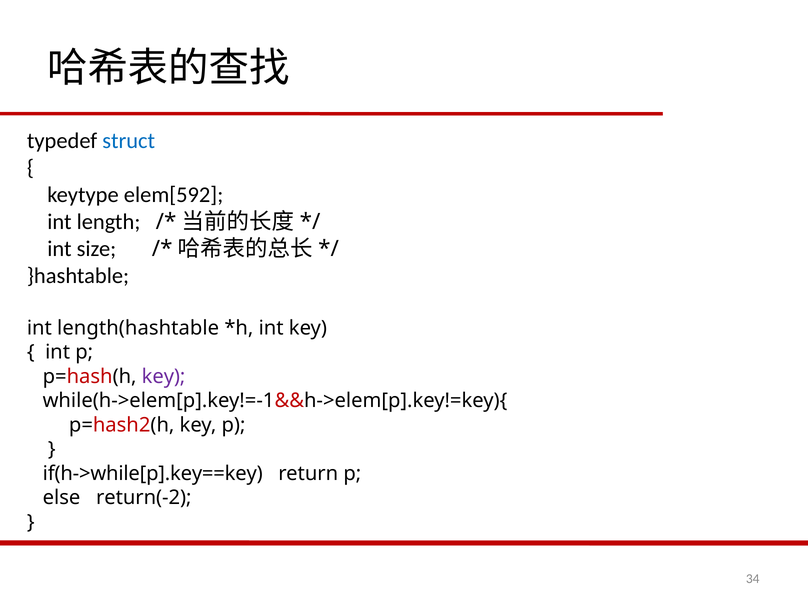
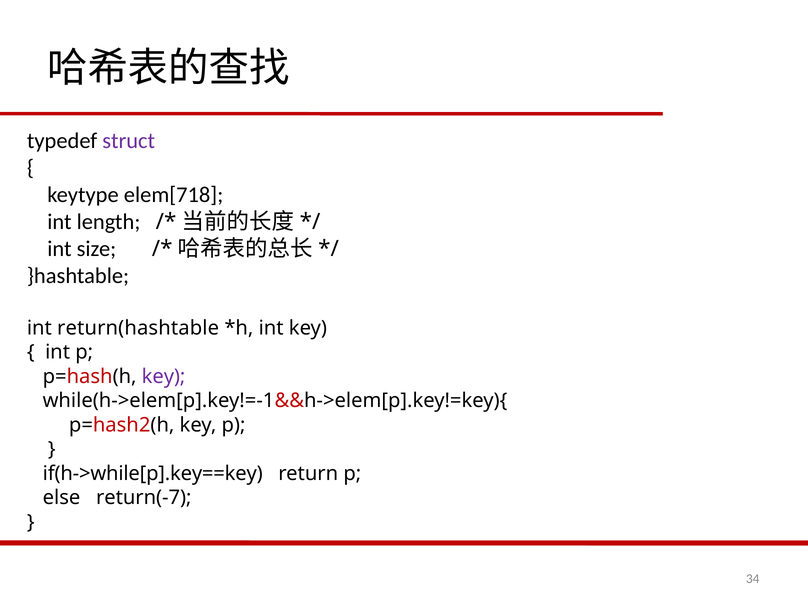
struct colour: blue -> purple
elem[592: elem[592 -> elem[718
length(hashtable: length(hashtable -> return(hashtable
return(-2: return(-2 -> return(-7
